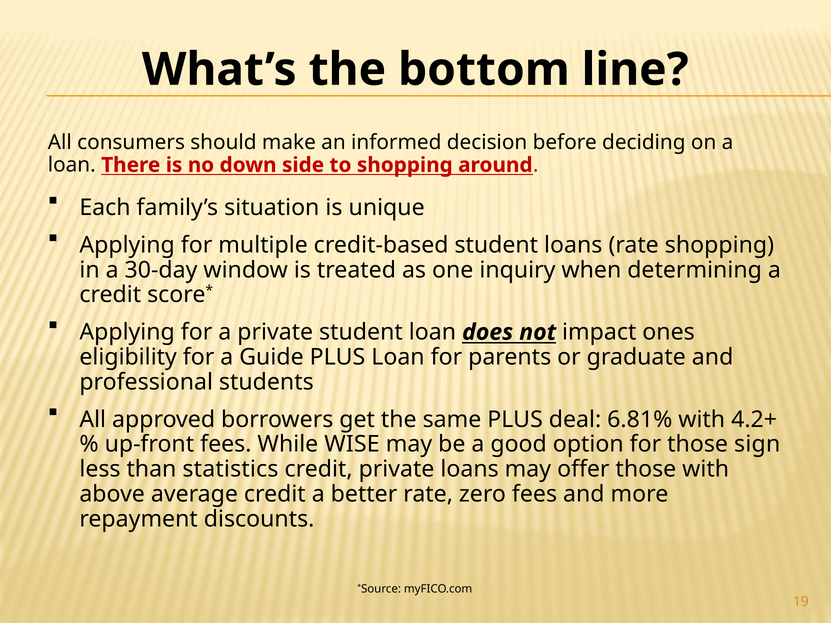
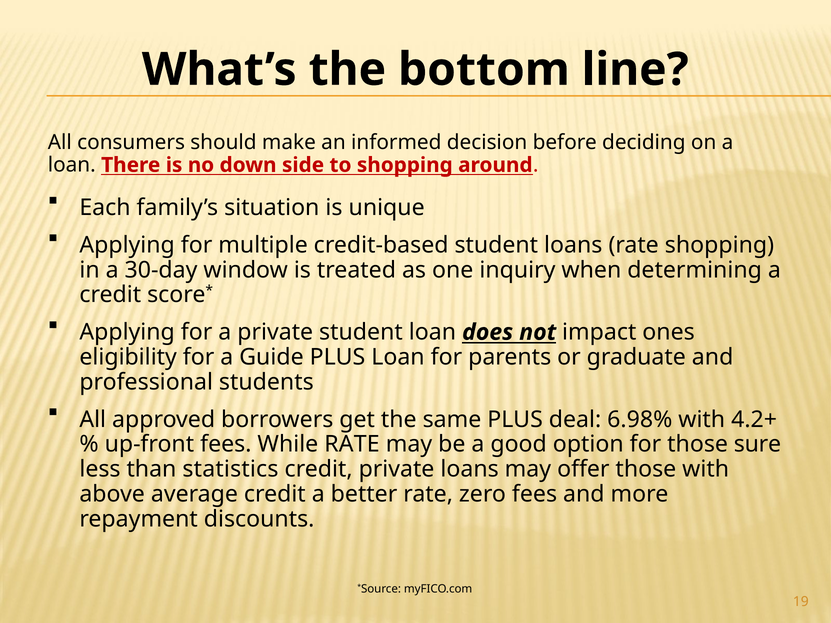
6.81%: 6.81% -> 6.98%
While WISE: WISE -> RATE
sign: sign -> sure
